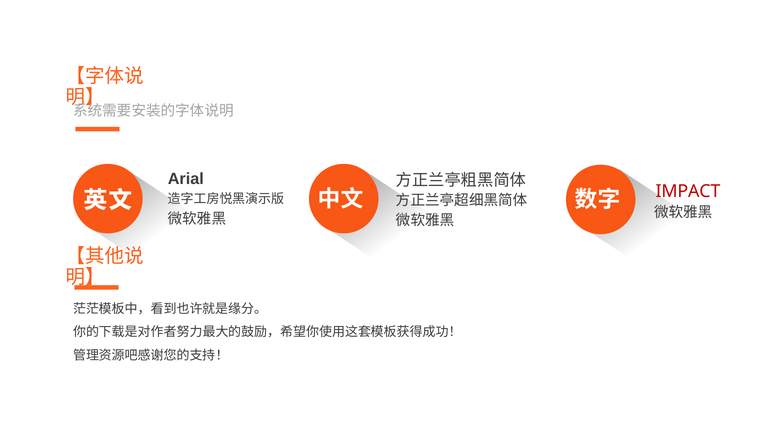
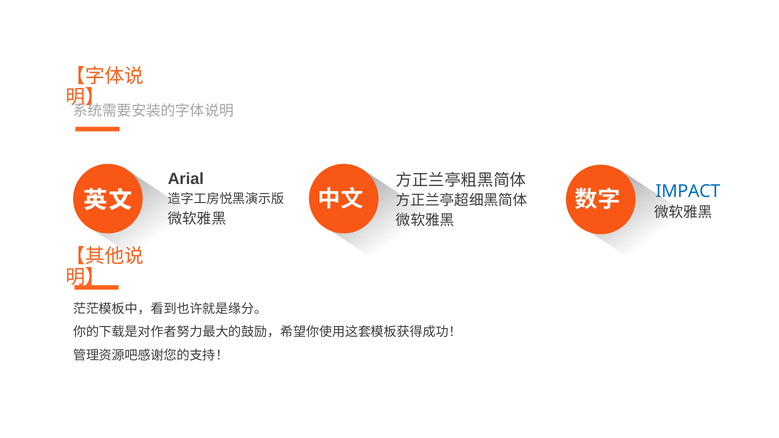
IMPACT colour: red -> blue
